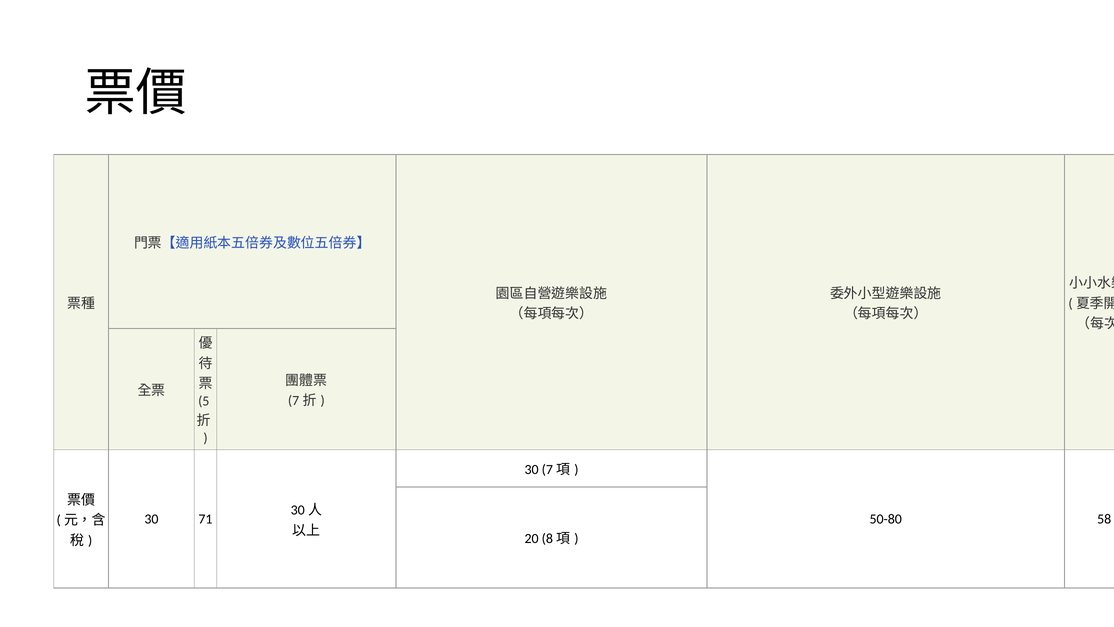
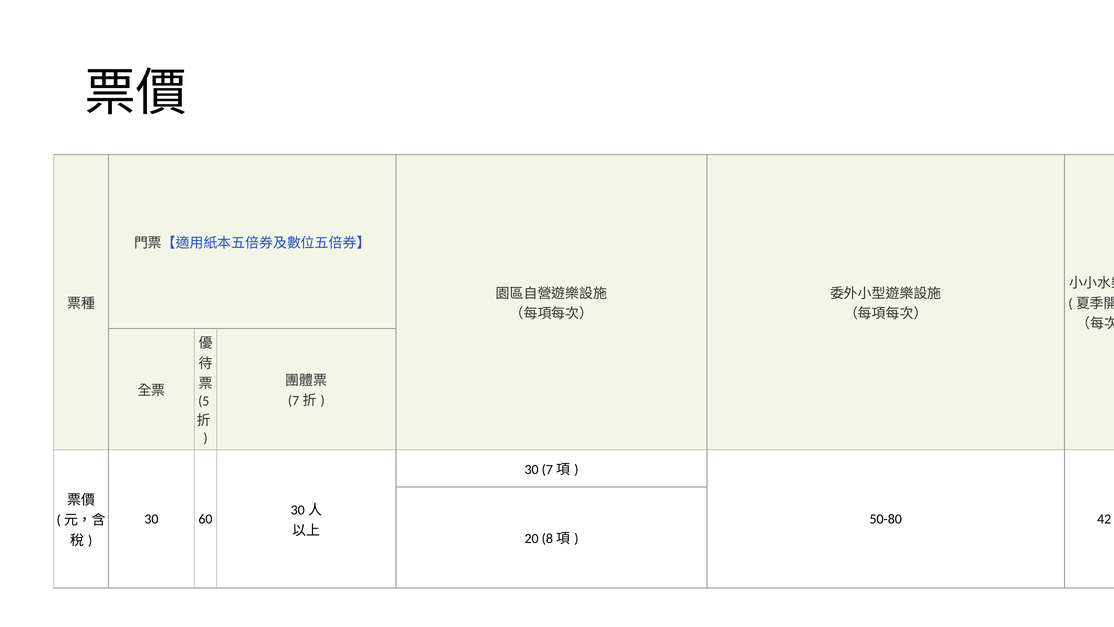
71: 71 -> 60
58: 58 -> 42
